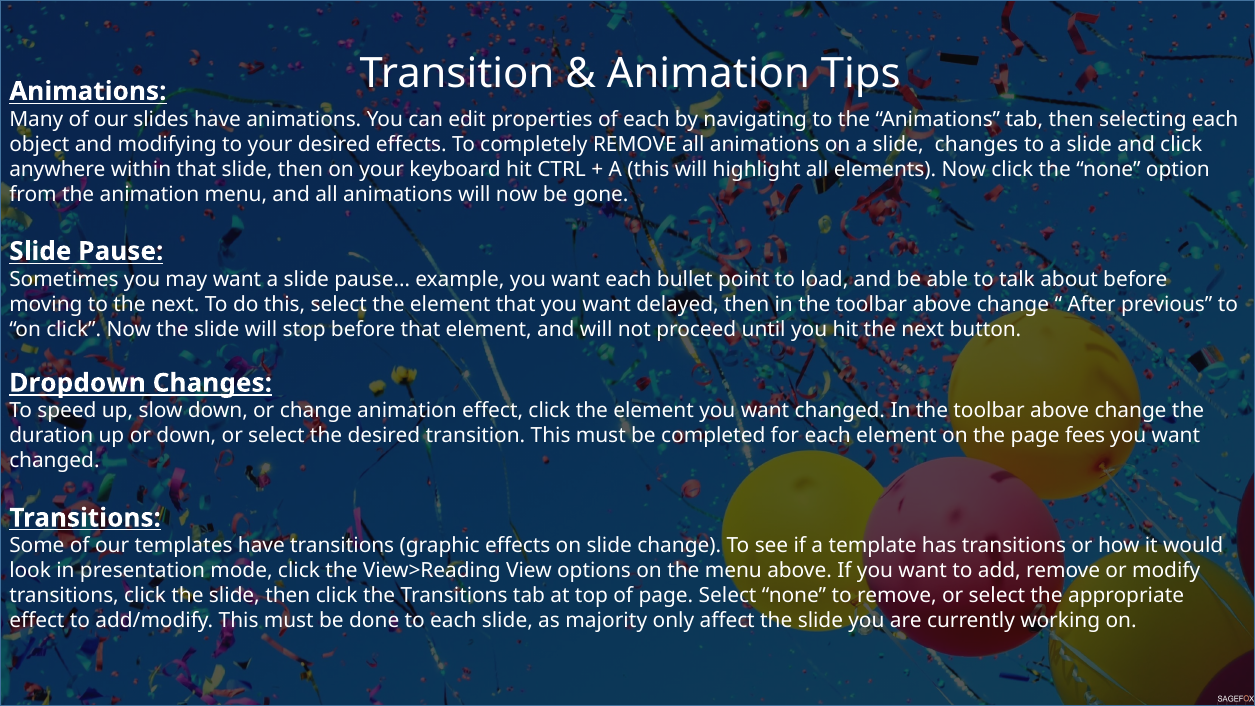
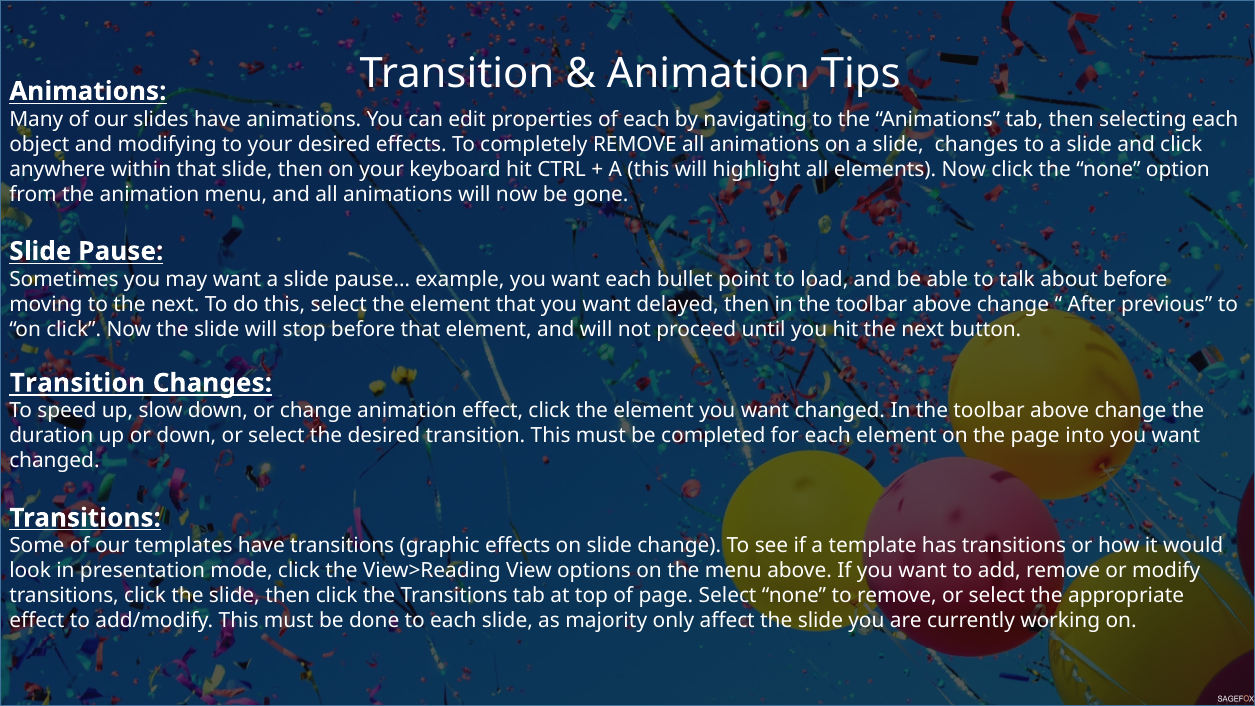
Dropdown at (78, 383): Dropdown -> Transition
fees: fees -> into
